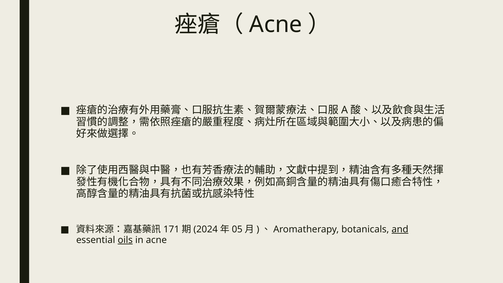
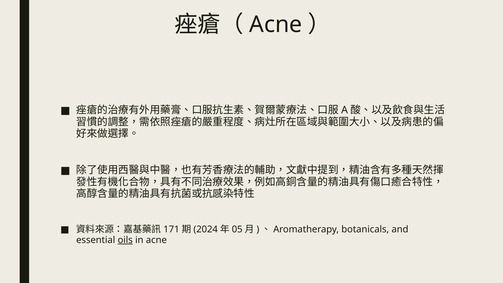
and underline: present -> none
